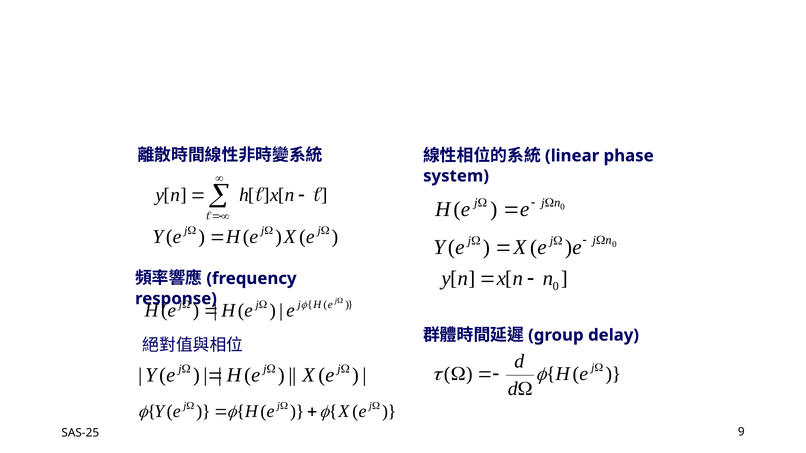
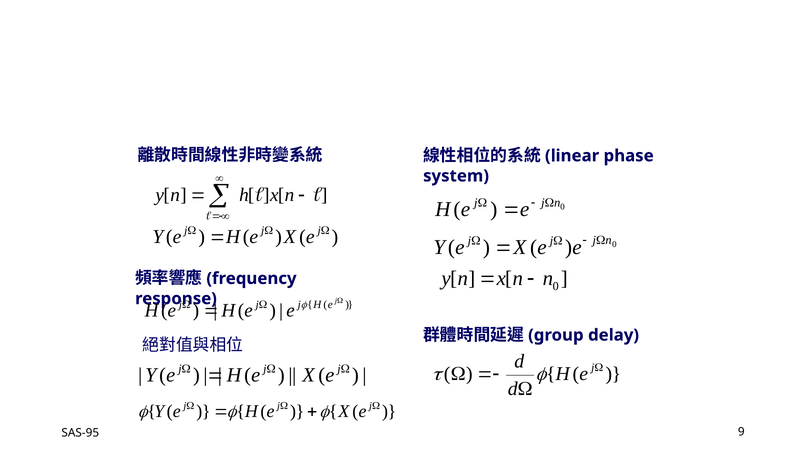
SAS-25: SAS-25 -> SAS-95
